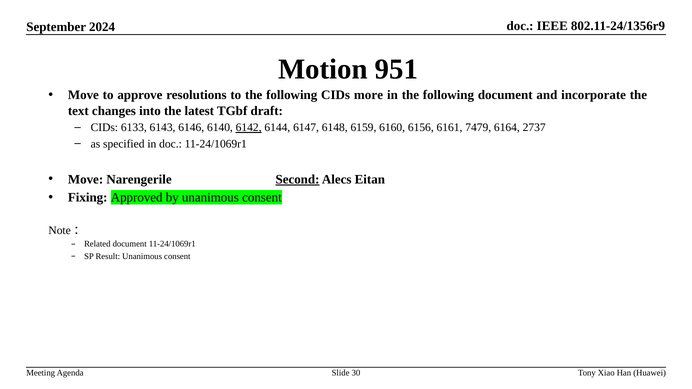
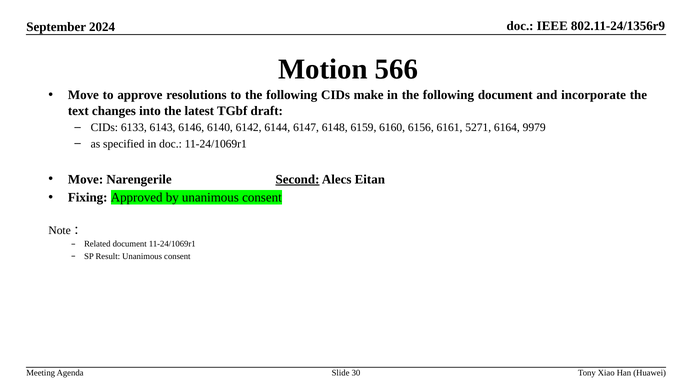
951: 951 -> 566
more: more -> make
6142 underline: present -> none
7479: 7479 -> 5271
2737: 2737 -> 9979
